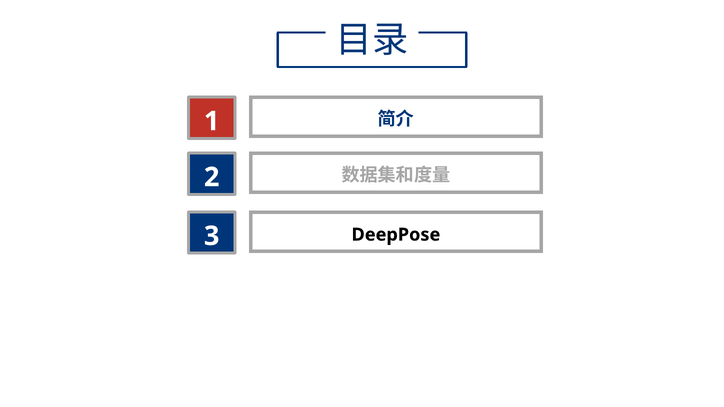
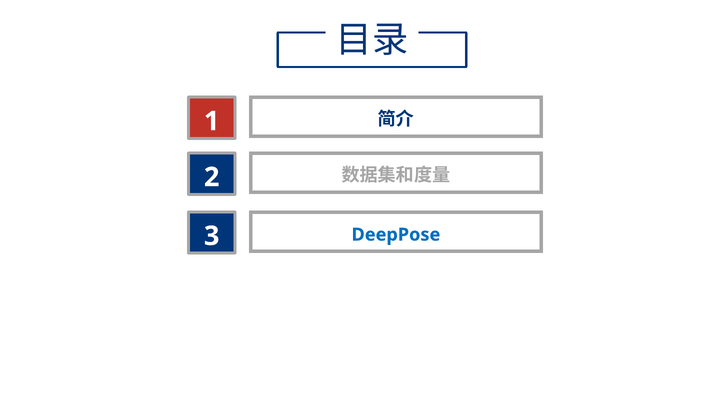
DeepPose colour: black -> blue
